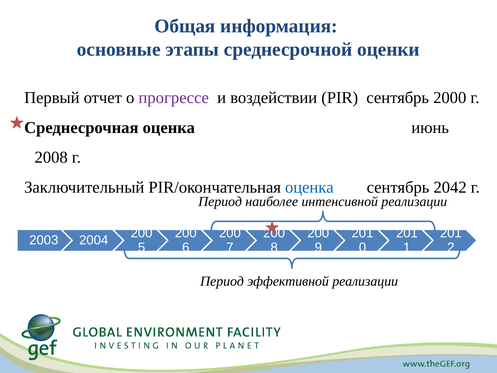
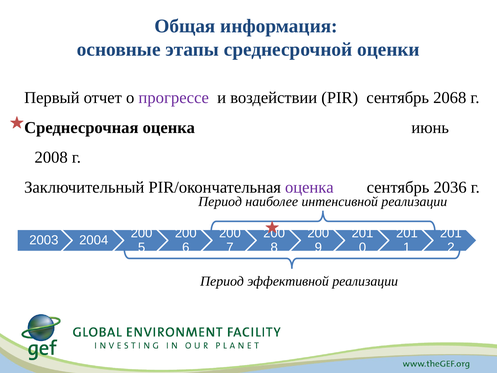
2000: 2000 -> 2068
оценка at (309, 187) colour: blue -> purple
2042: 2042 -> 2036
